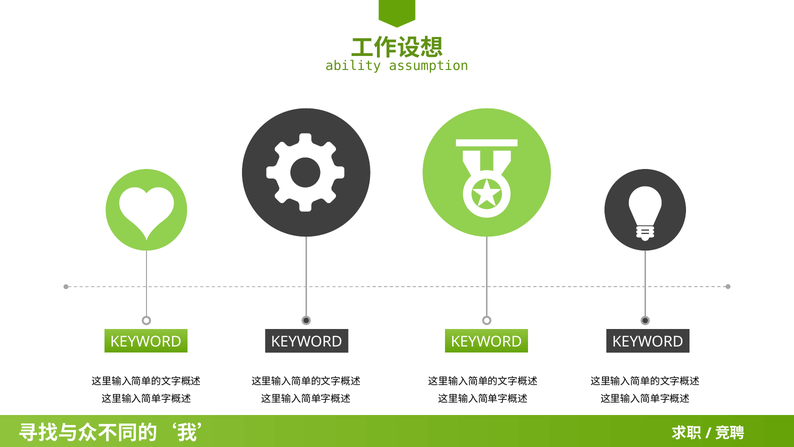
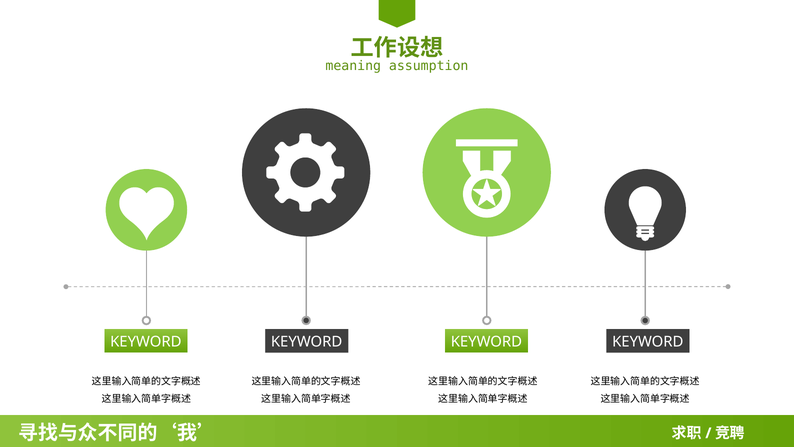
ability: ability -> meaning
